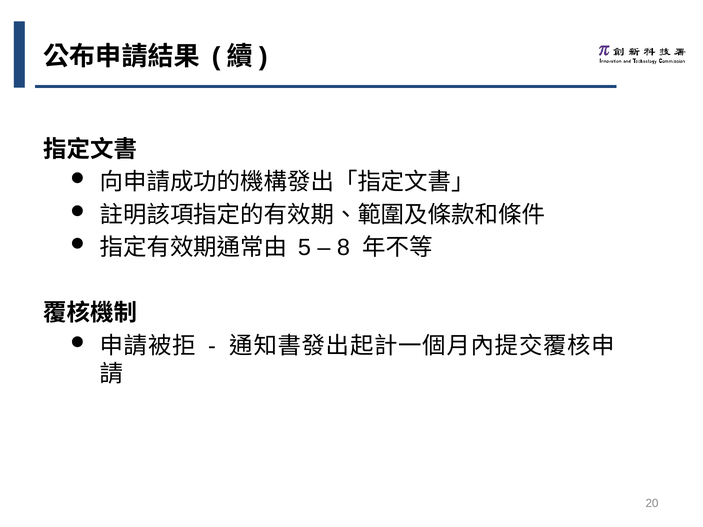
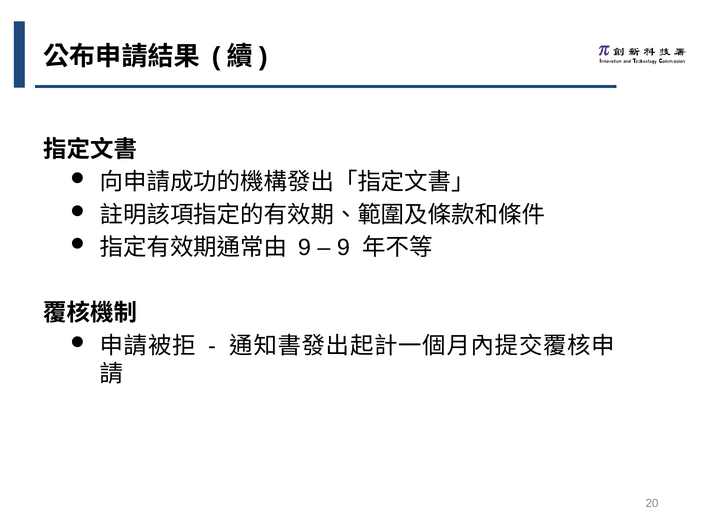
5 at (305, 248): 5 -> 9
8 at (343, 248): 8 -> 9
